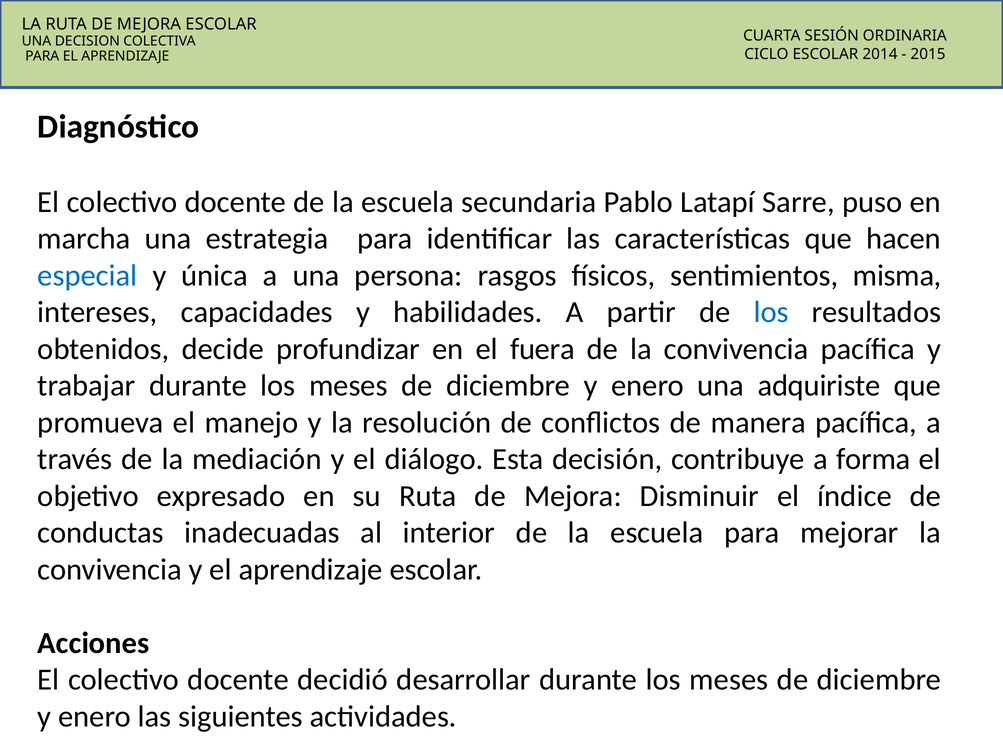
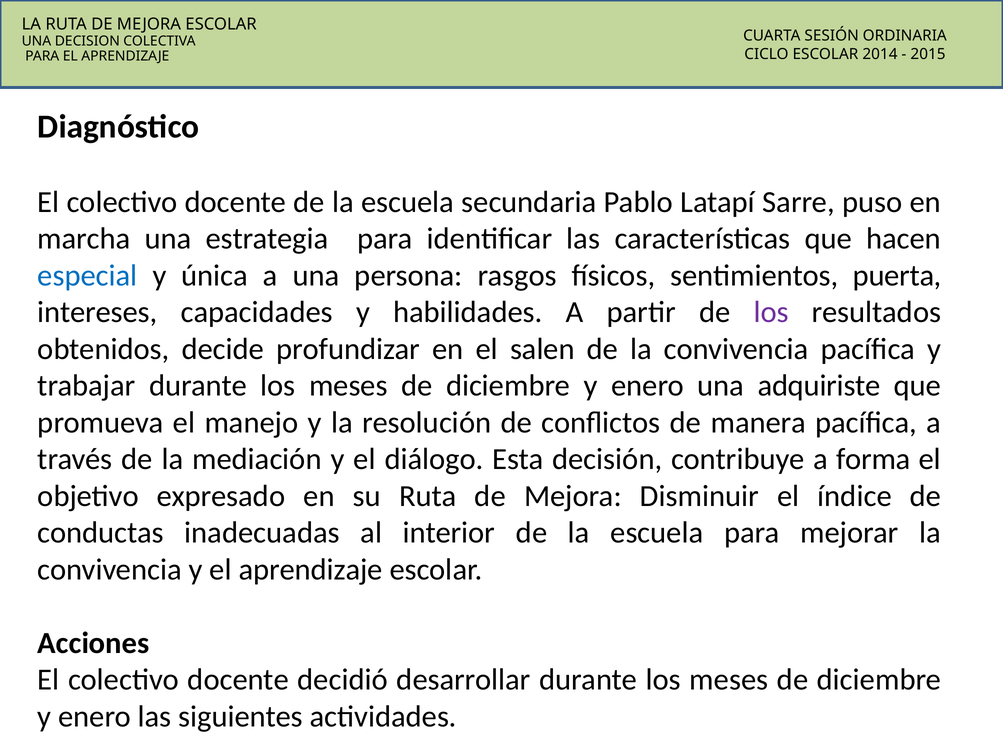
misma: misma -> puerta
los at (771, 312) colour: blue -> purple
fuera: fuera -> salen
